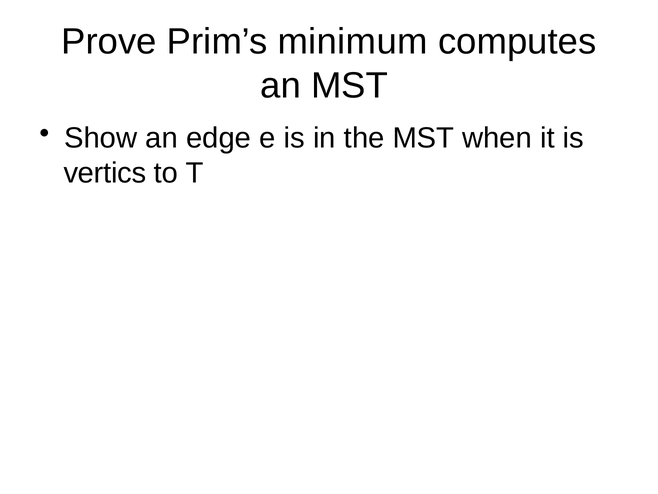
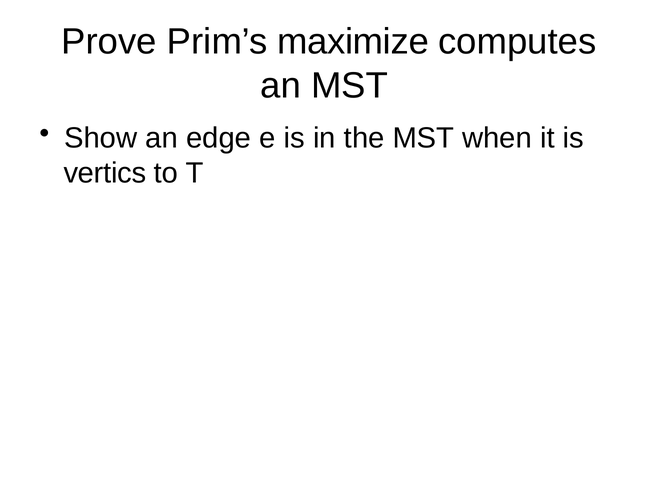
minimum: minimum -> maximize
